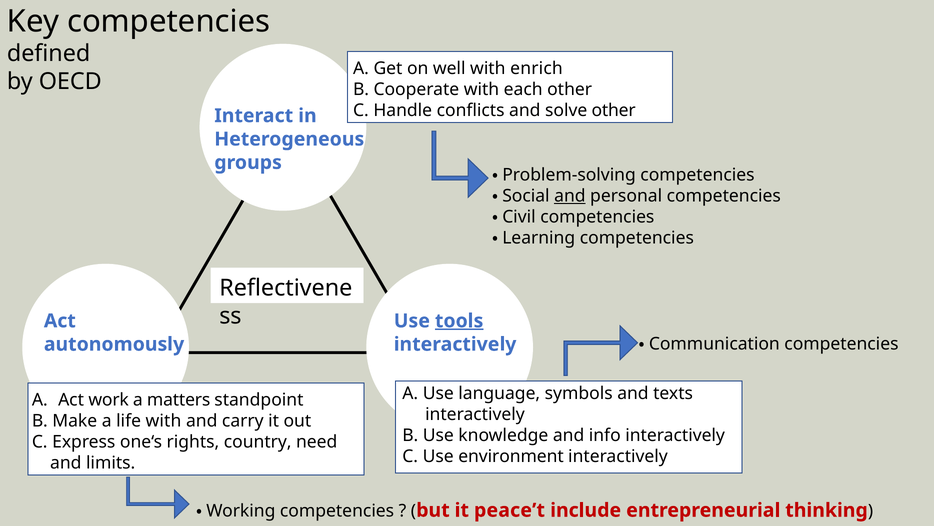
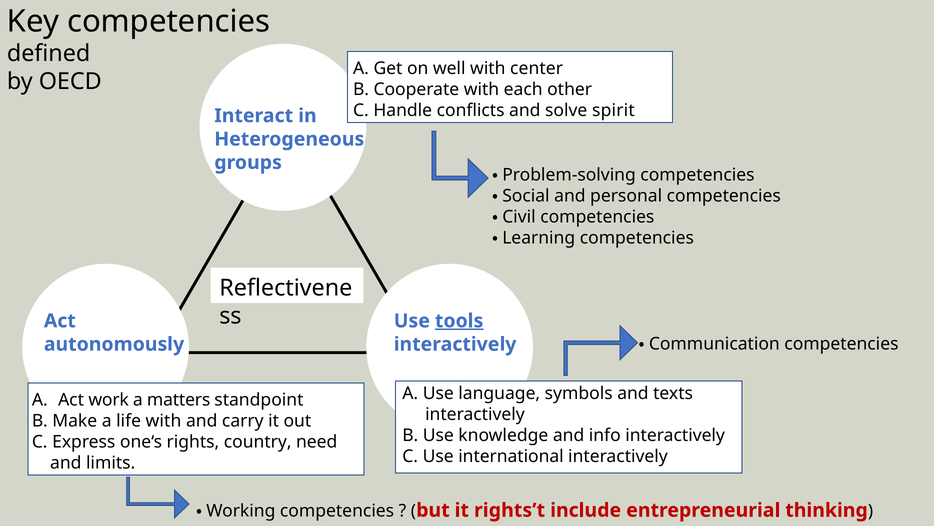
enrich: enrich -> center
solve other: other -> spirit
and at (570, 196) underline: present -> none
environment: environment -> international
peace’t: peace’t -> rights’t
